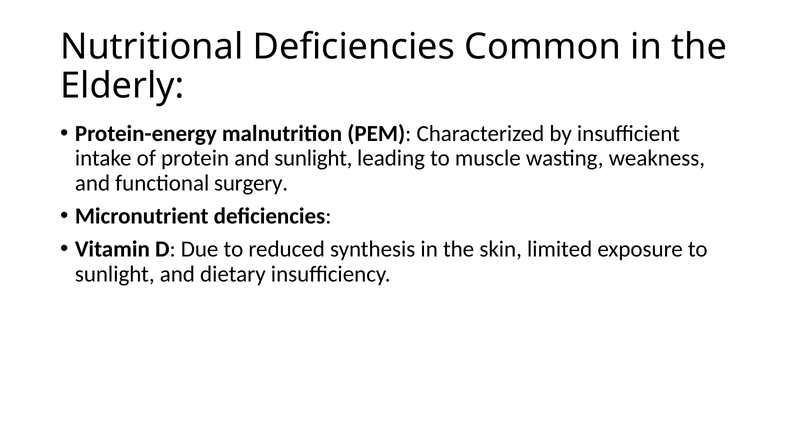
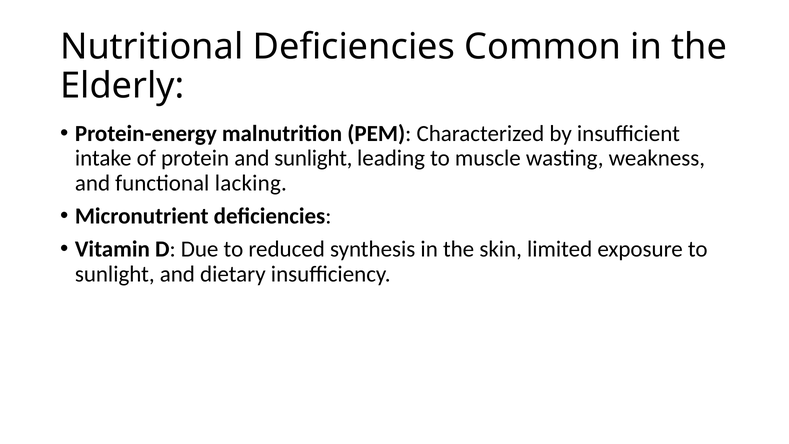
surgery: surgery -> lacking
